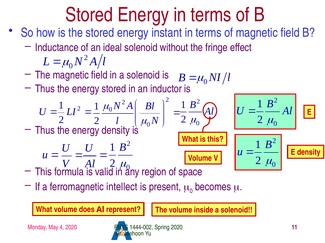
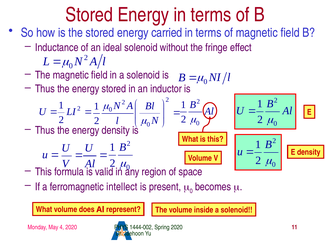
instant: instant -> carried
